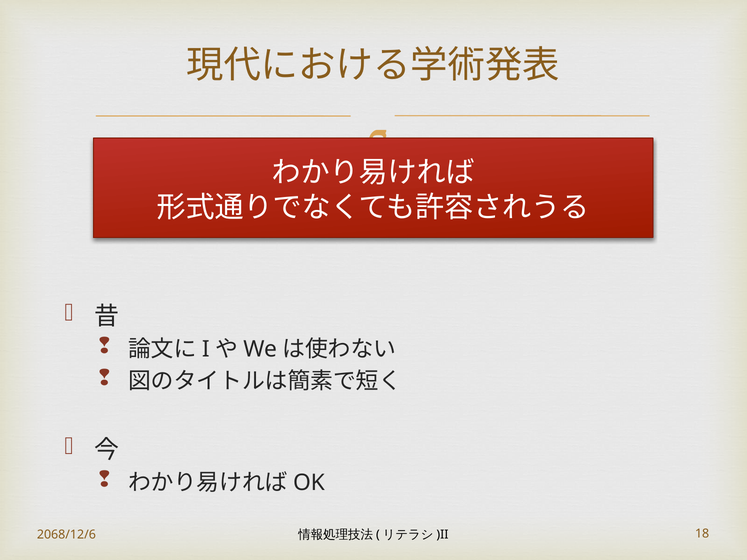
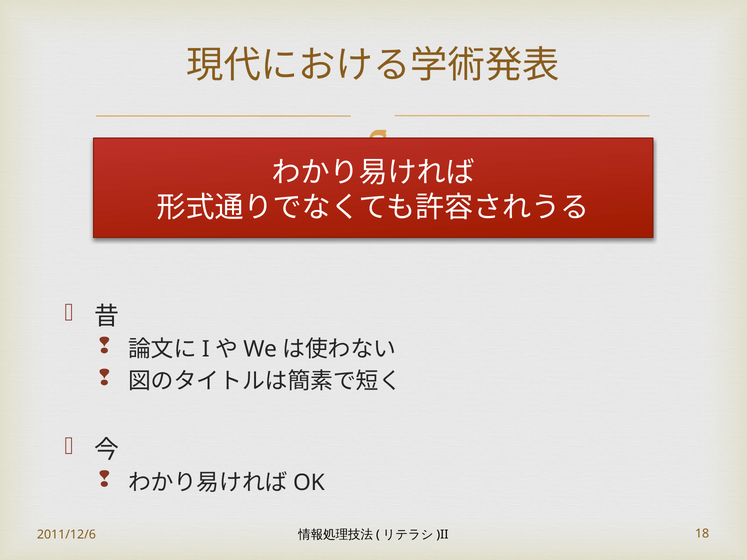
2068/12/6: 2068/12/6 -> 2011/12/6
